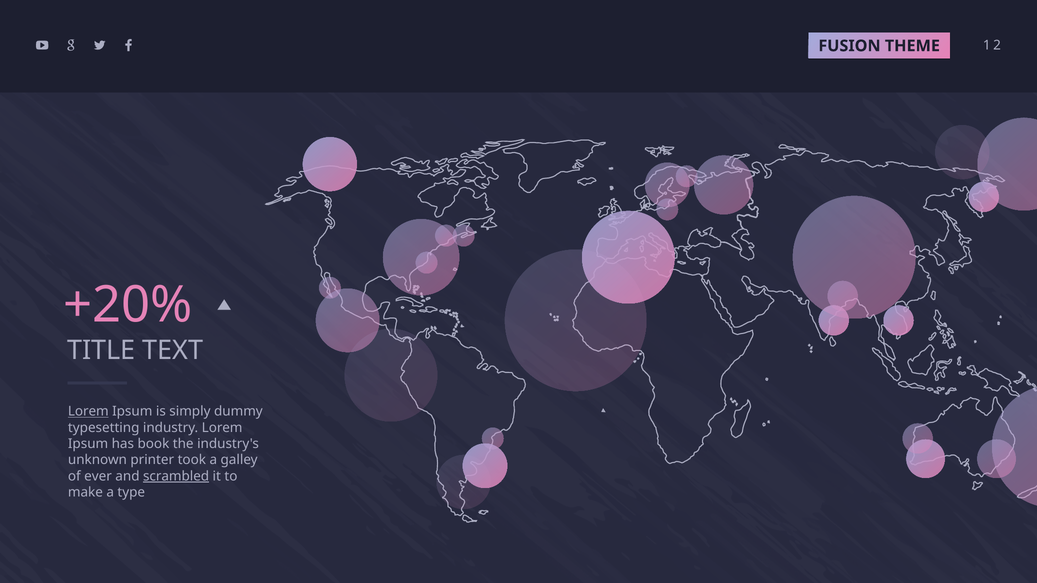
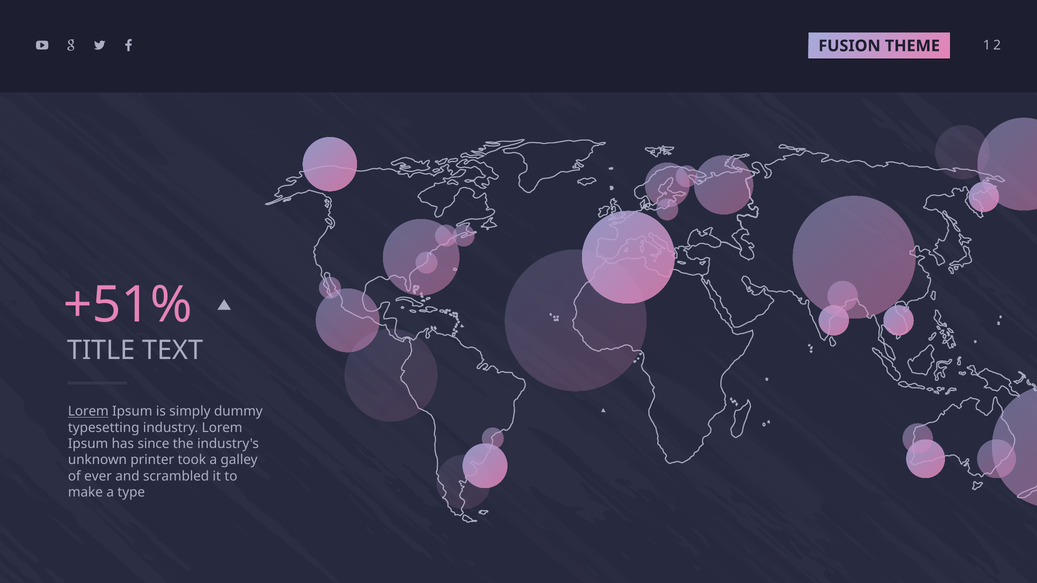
+20%: +20% -> +51%
book: book -> since
scrambled underline: present -> none
